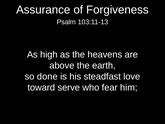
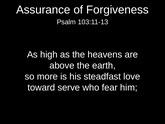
done: done -> more
